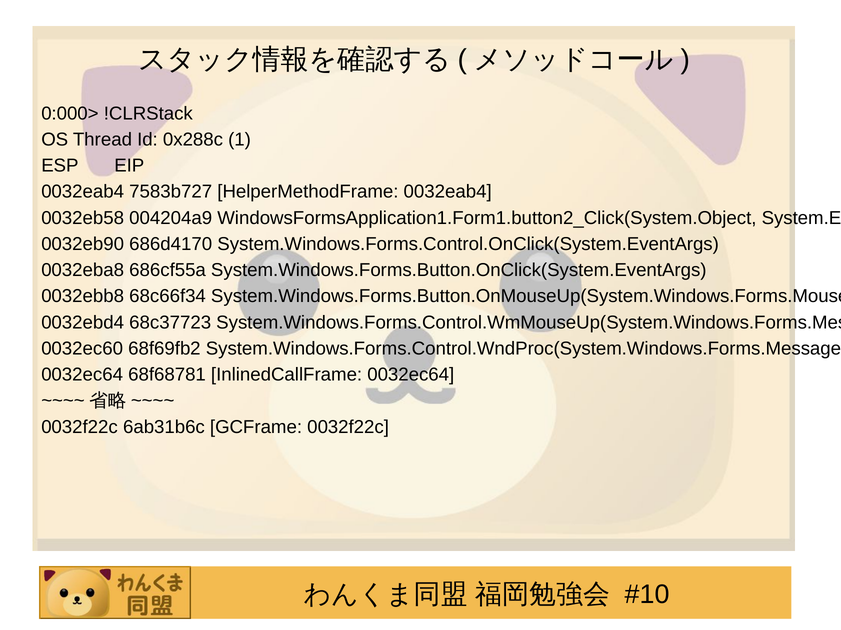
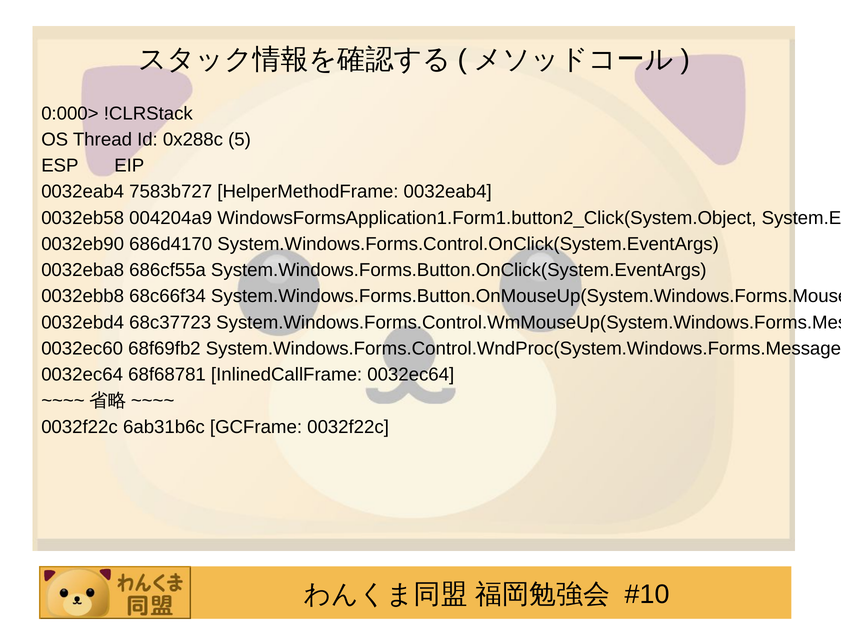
1: 1 -> 5
